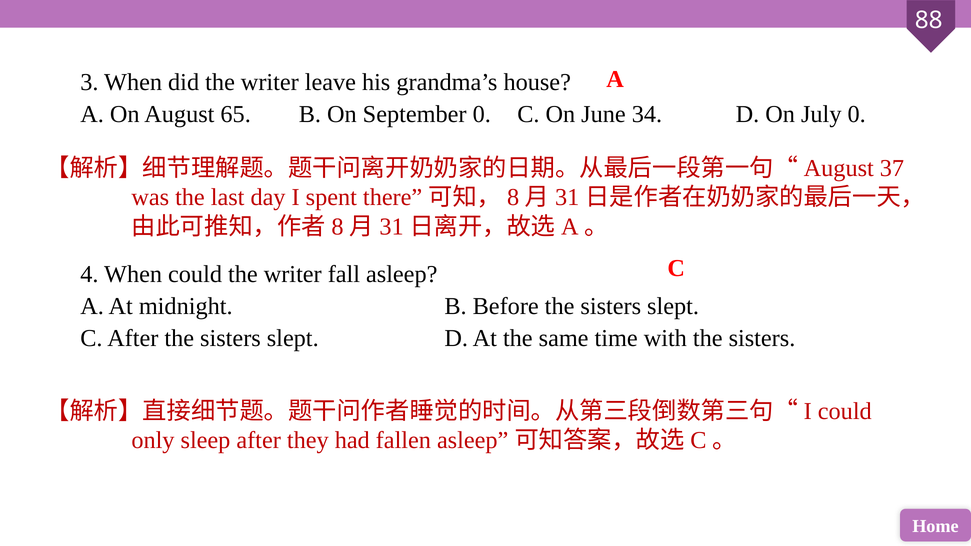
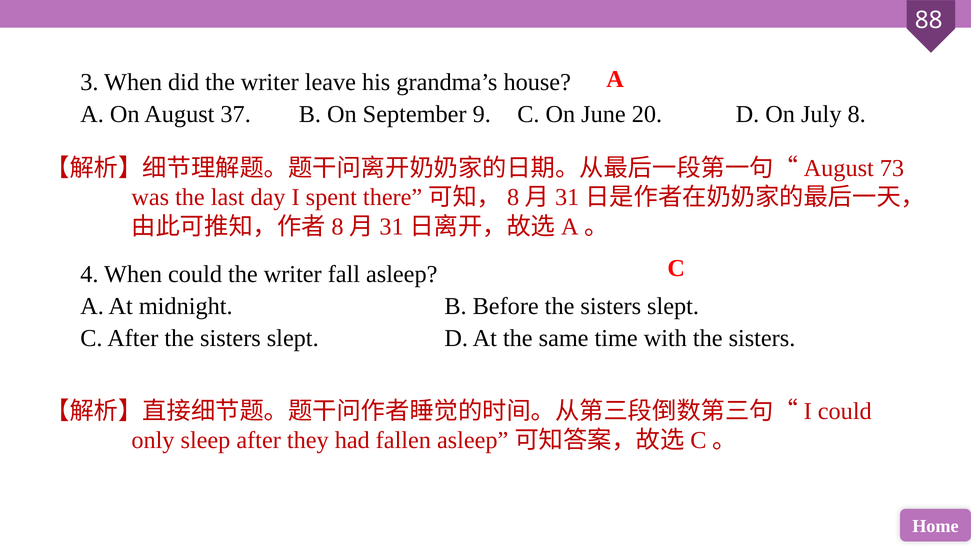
65: 65 -> 37
September 0: 0 -> 9
34: 34 -> 20
July 0: 0 -> 8
37: 37 -> 73
